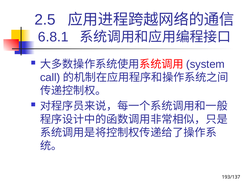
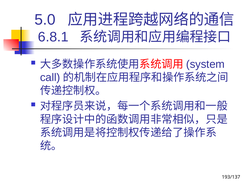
2.5: 2.5 -> 5.0
